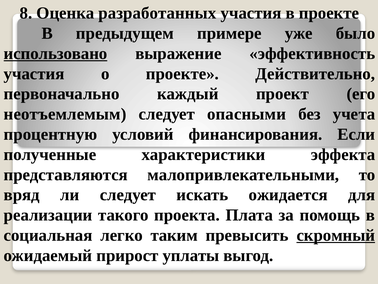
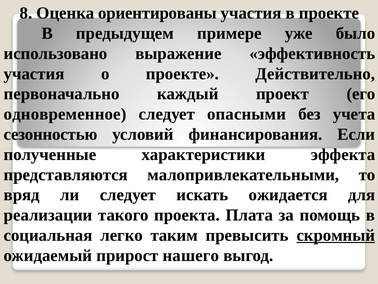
разработанных: разработанных -> ориентированы
использовано underline: present -> none
неотъемлемым: неотъемлемым -> одновременное
процентную: процентную -> сезонностью
уплаты: уплаты -> нашего
